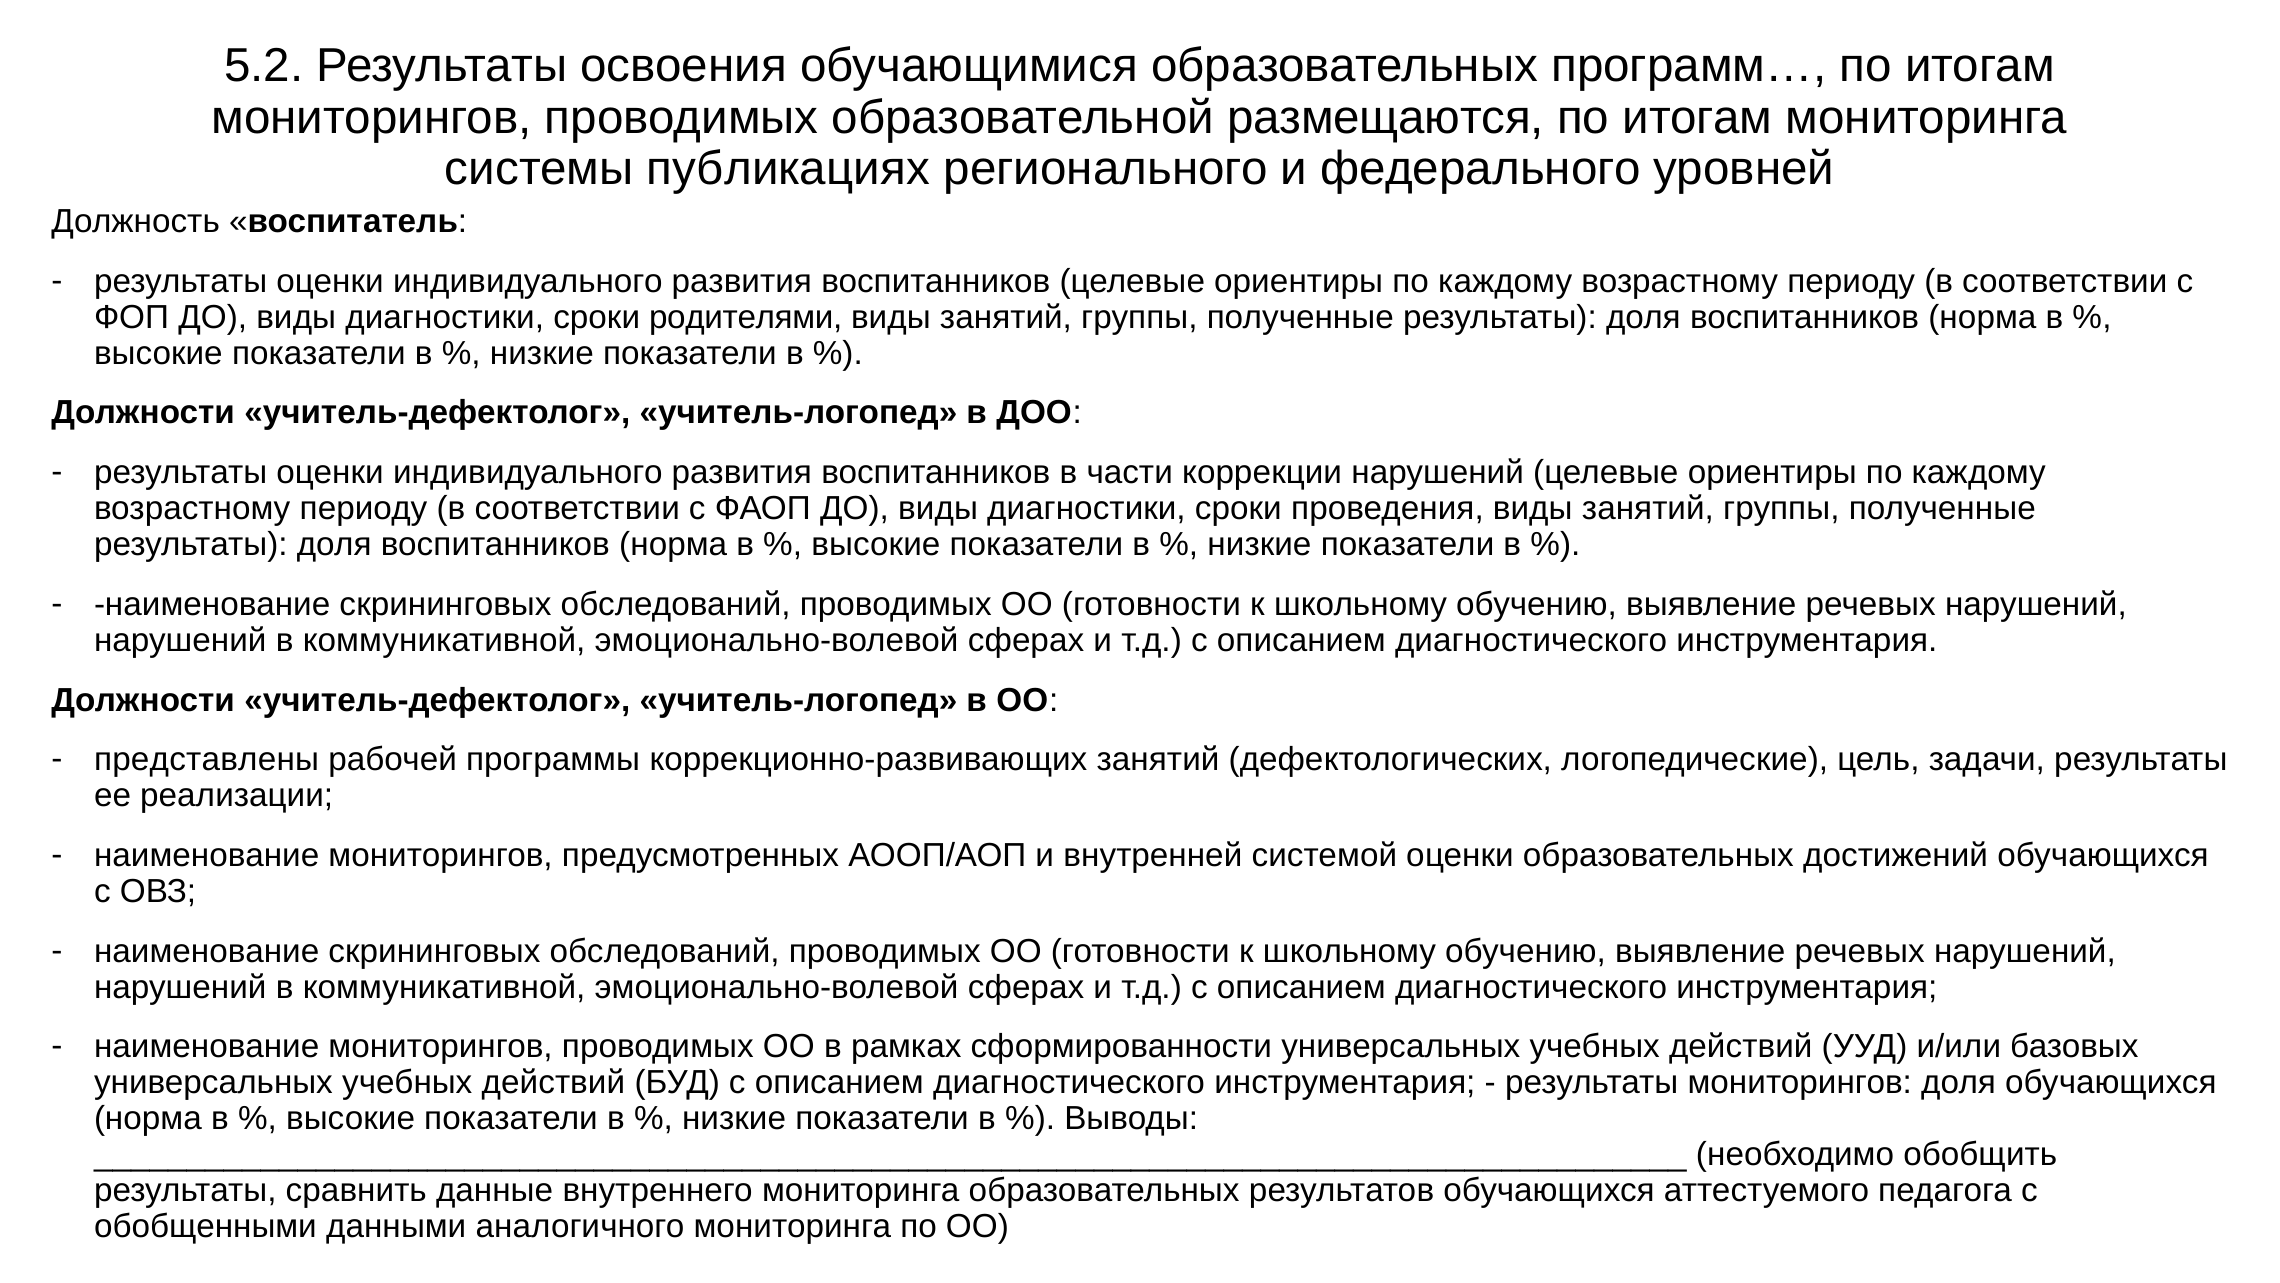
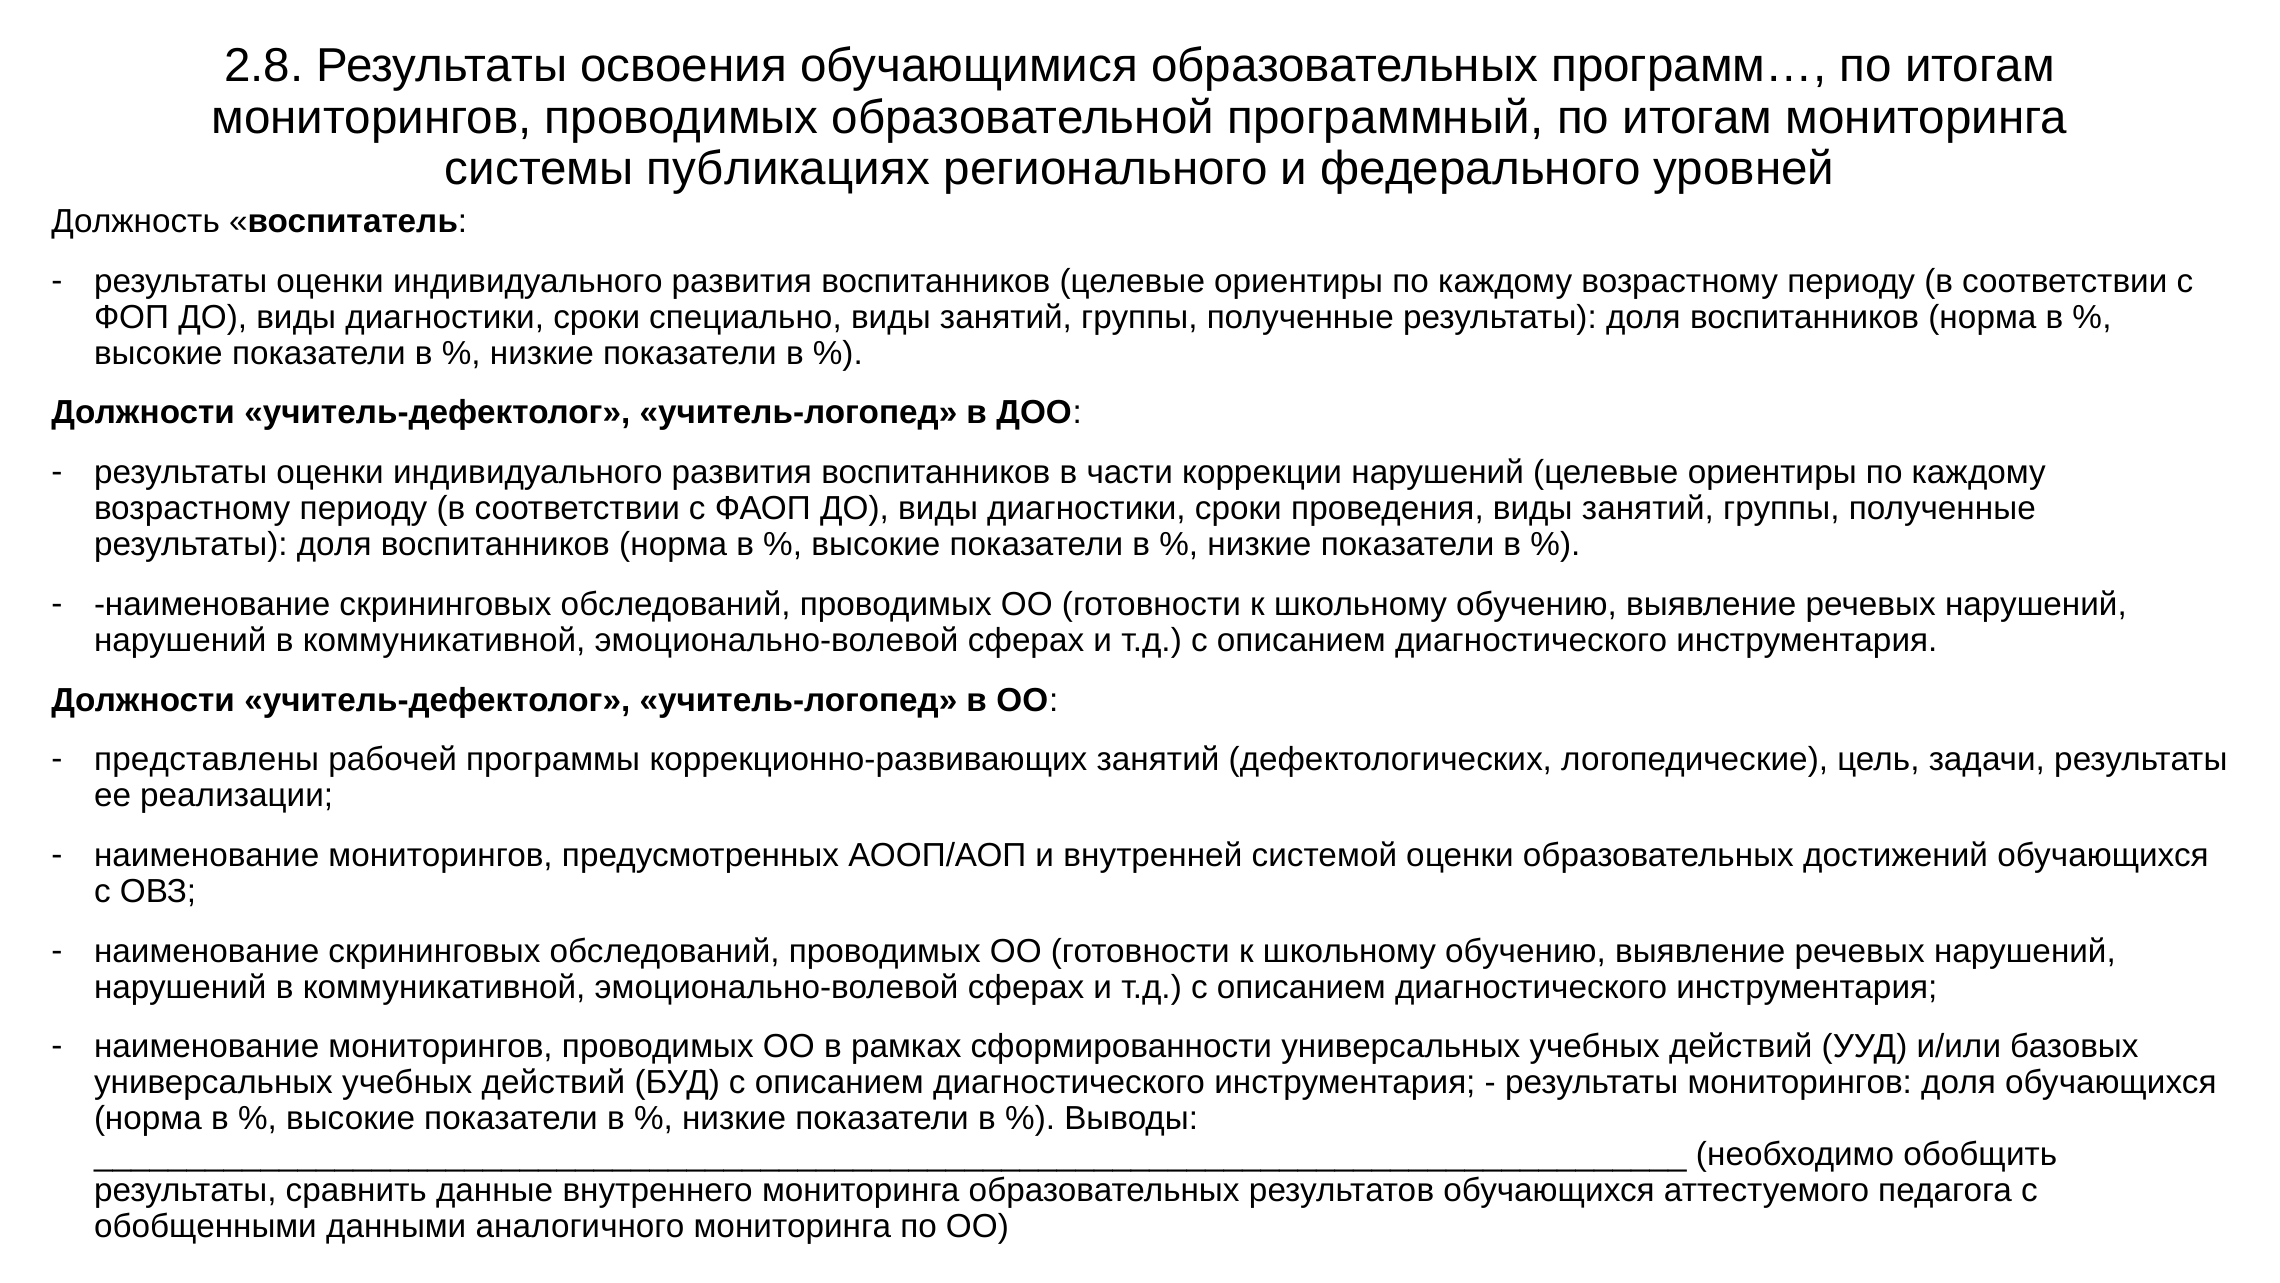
5.2: 5.2 -> 2.8
размещаются: размещаются -> программный
родителями: родителями -> специально
